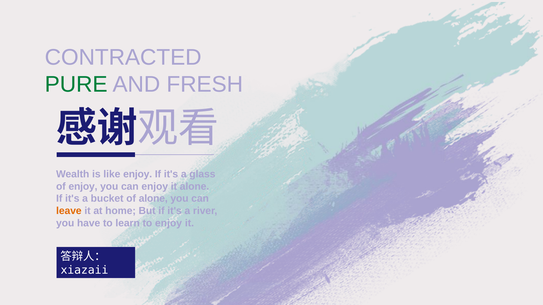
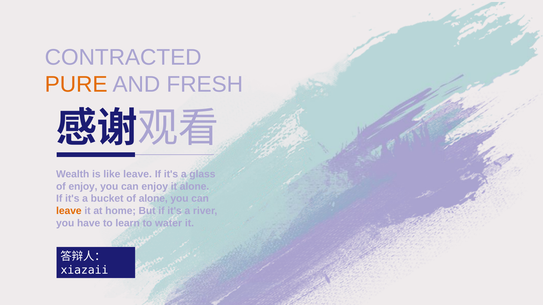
PURE colour: green -> orange
like enjoy: enjoy -> leave
to enjoy: enjoy -> water
